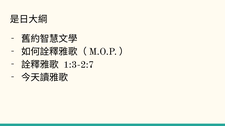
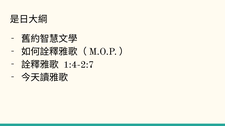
1:3-2:7: 1:3-2:7 -> 1:4-2:7
